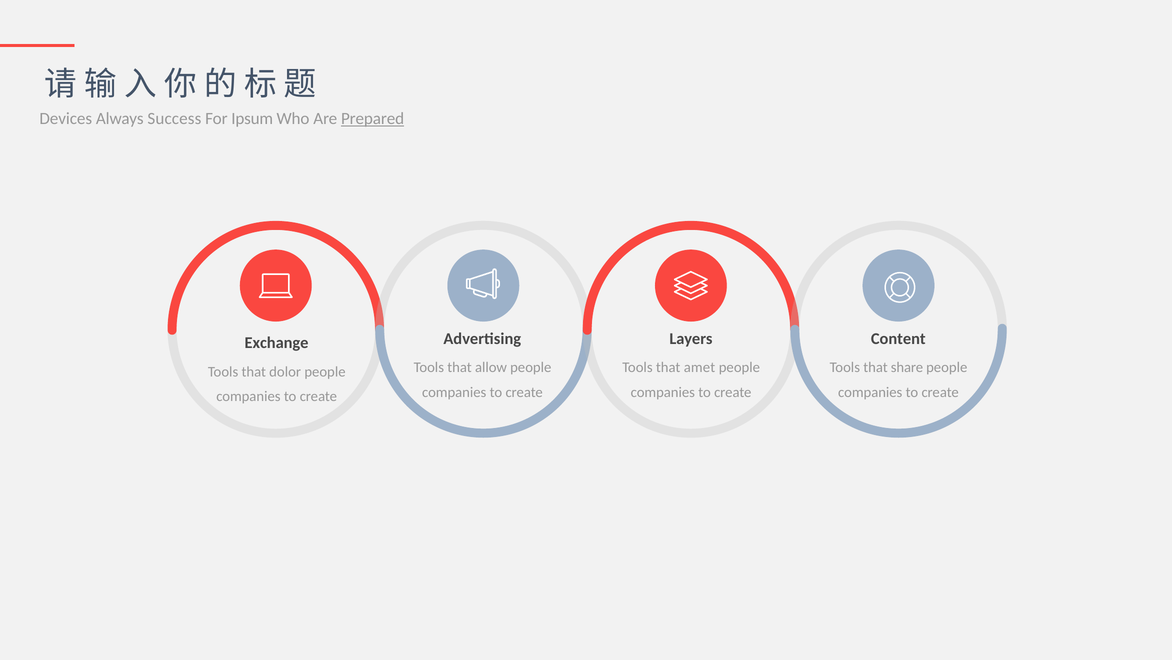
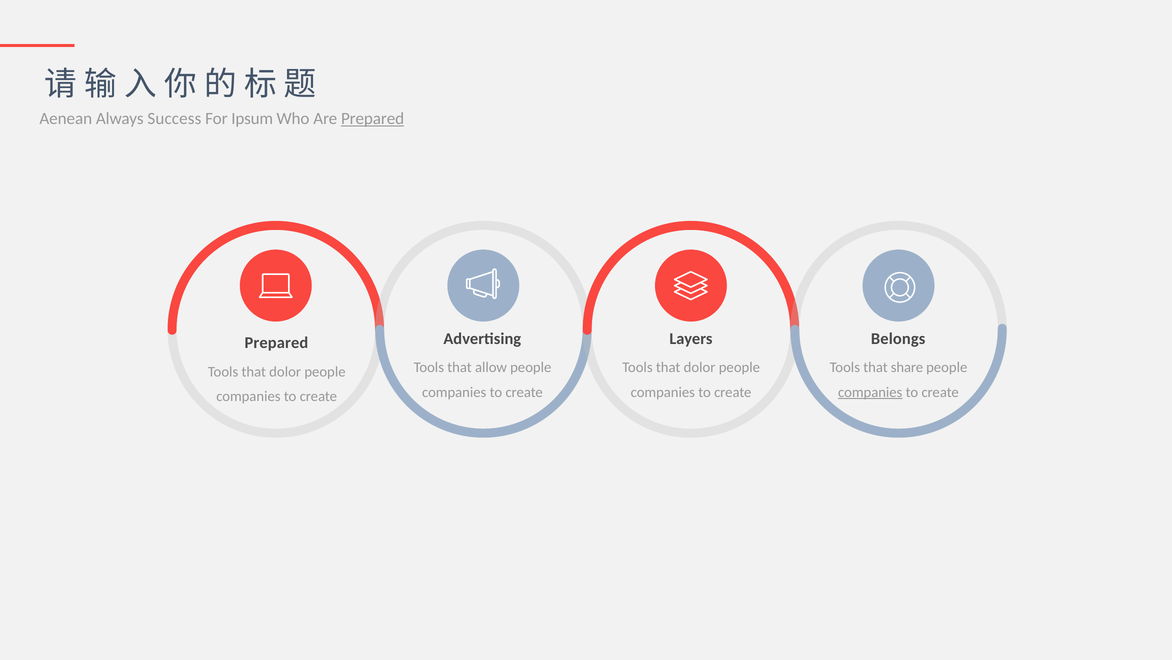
Devices: Devices -> Aenean
Content: Content -> Belongs
Exchange at (277, 343): Exchange -> Prepared
amet at (699, 367): amet -> dolor
companies at (870, 392) underline: none -> present
